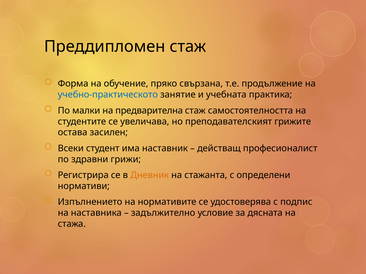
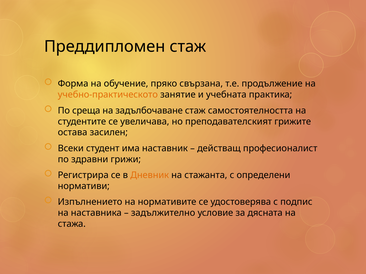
учебно-практическото colour: blue -> orange
малки: малки -> среща
предварителна: предварителна -> задълбочаване
